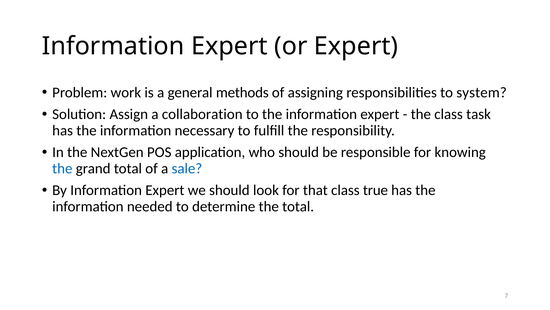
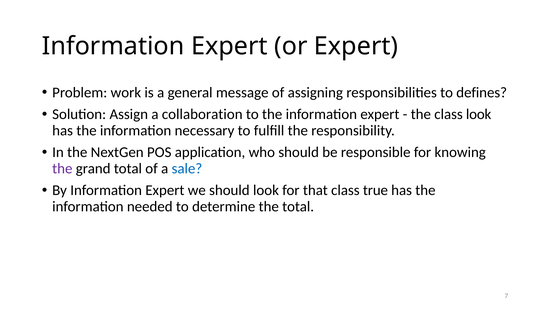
methods: methods -> message
system: system -> defines
class task: task -> look
the at (62, 168) colour: blue -> purple
